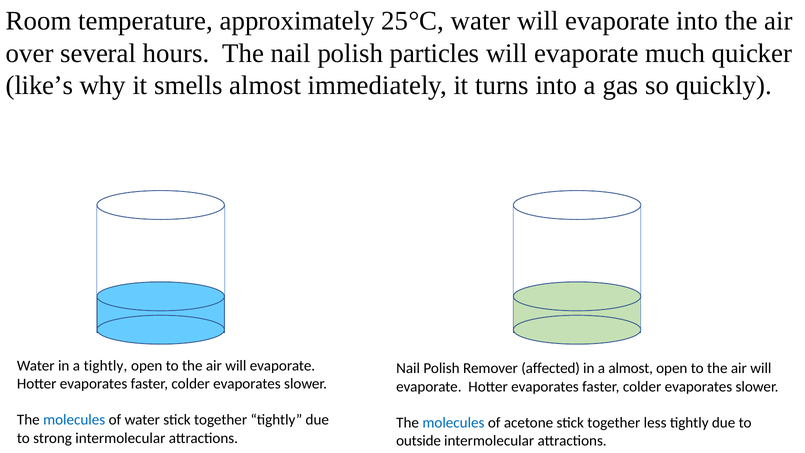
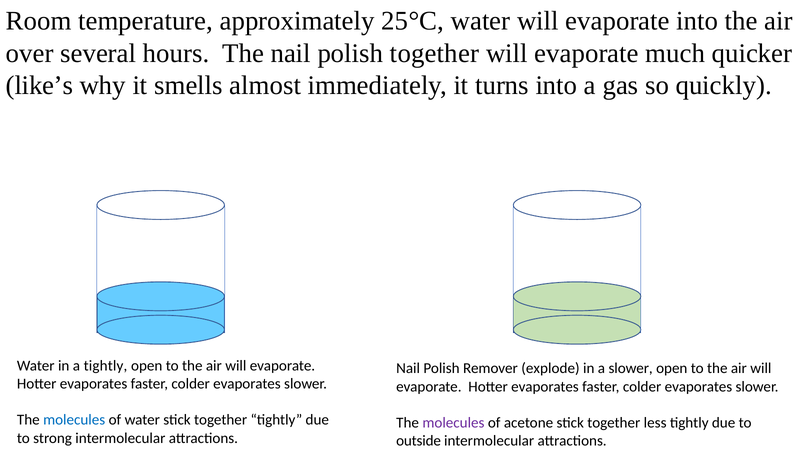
polish particles: particles -> together
affected: affected -> explode
a almost: almost -> slower
molecules at (453, 423) colour: blue -> purple
